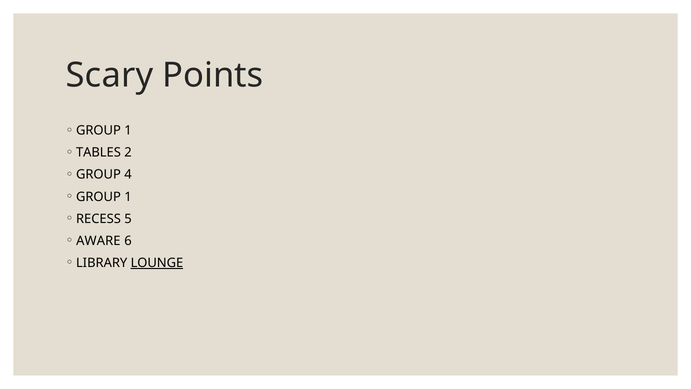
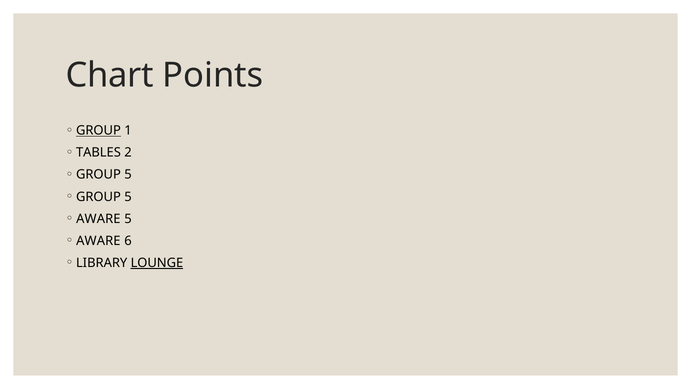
Scary: Scary -> Chart
GROUP at (98, 130) underline: none -> present
4 at (128, 175): 4 -> 5
1 at (128, 197): 1 -> 5
RECESS at (98, 219): RECESS -> AWARE
